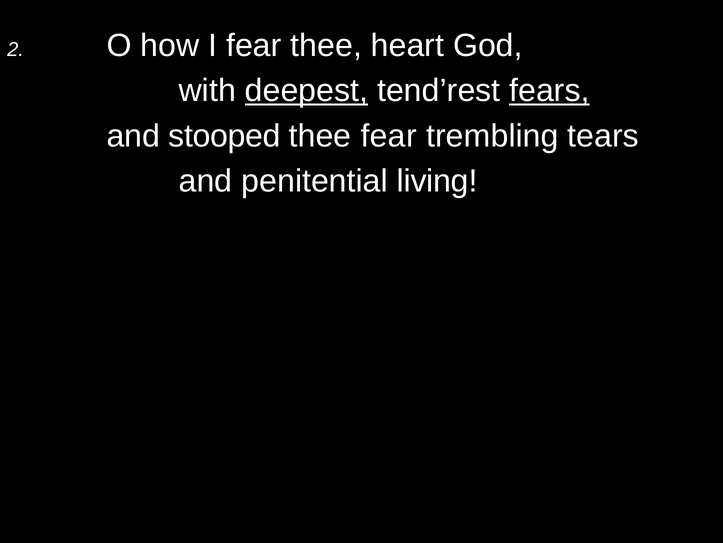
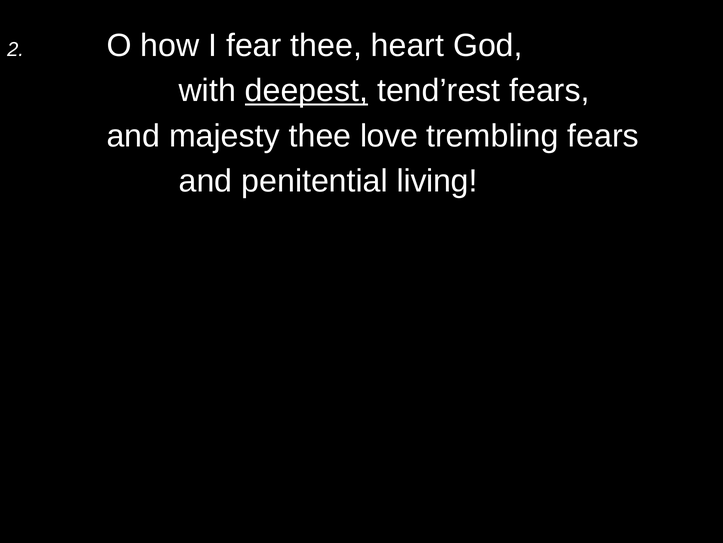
fears at (549, 91) underline: present -> none
stooped: stooped -> majesty
thee fear: fear -> love
trembling tears: tears -> fears
